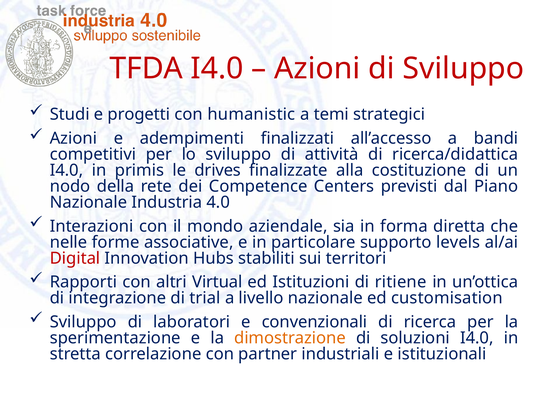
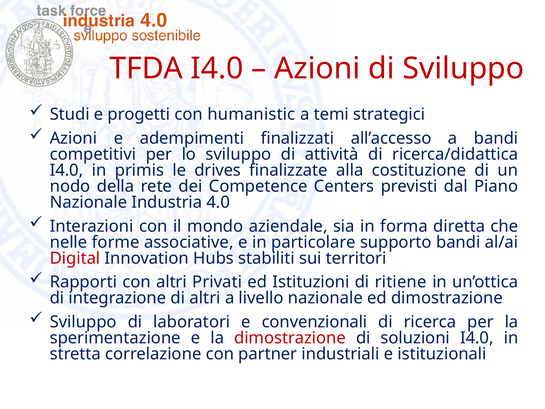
supporto levels: levels -> bandi
Virtual: Virtual -> Privati
di trial: trial -> altri
ed customisation: customisation -> dimostrazione
dimostrazione at (290, 338) colour: orange -> red
